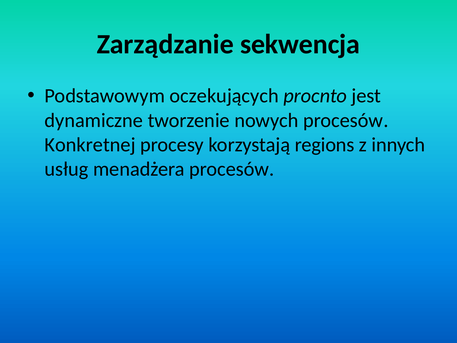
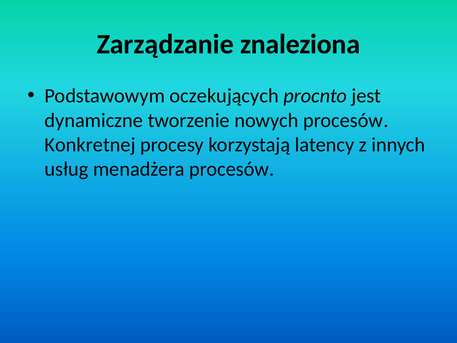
sekwencja: sekwencja -> znaleziona
regions: regions -> latency
